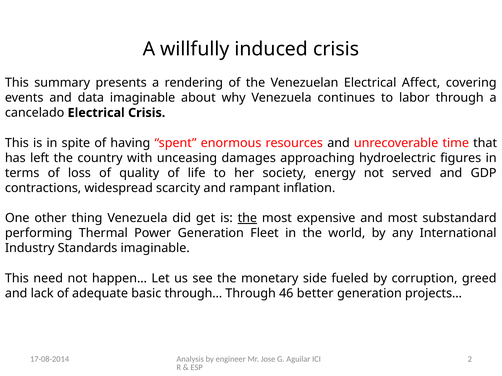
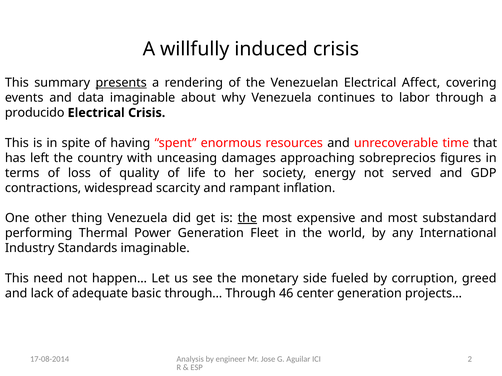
presents underline: none -> present
cancelado: cancelado -> producido
hydroelectric: hydroelectric -> sobreprecios
better: better -> center
